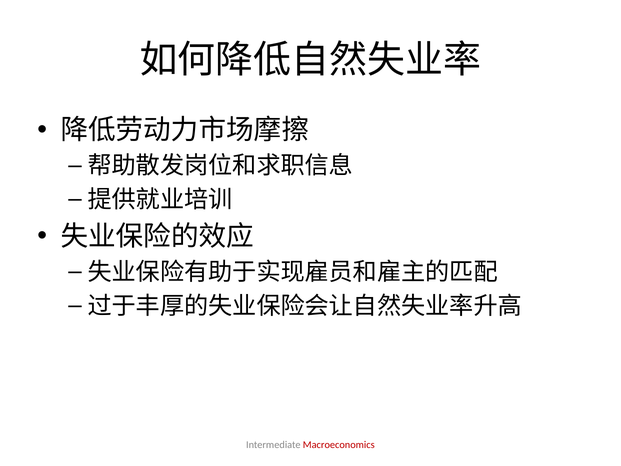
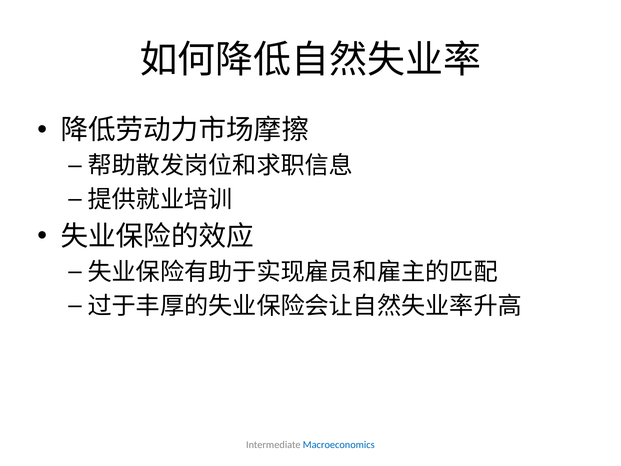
Macroeconomics colour: red -> blue
